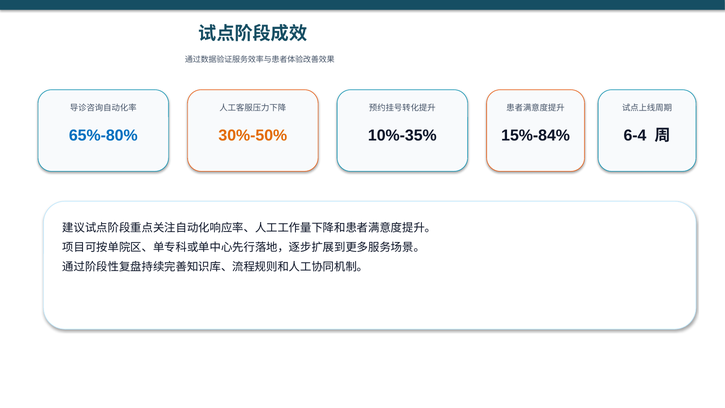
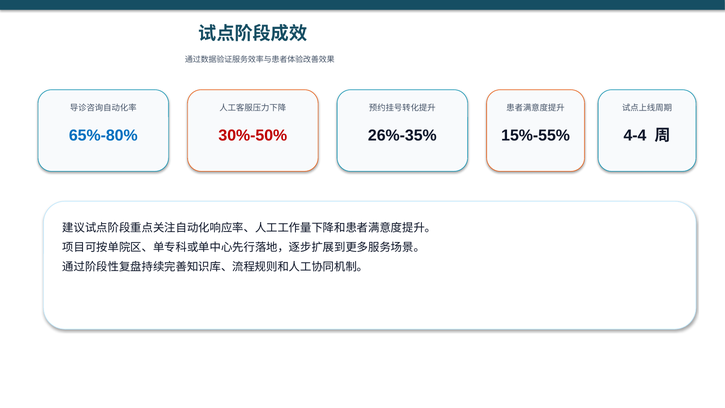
30%-50% colour: orange -> red
10%-35%: 10%-35% -> 26%-35%
15%-84%: 15%-84% -> 15%-55%
6-4: 6-4 -> 4-4
